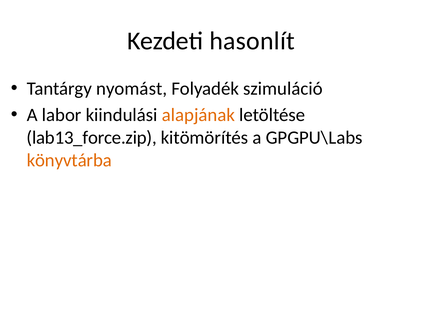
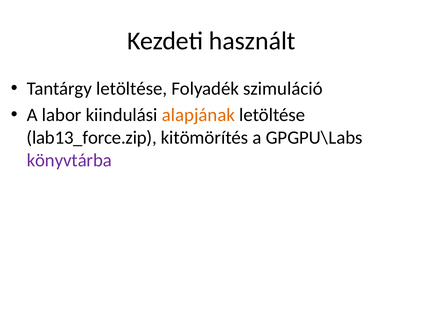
hasonlít: hasonlít -> használt
Tantárgy nyomást: nyomást -> letöltése
könyvtárba colour: orange -> purple
